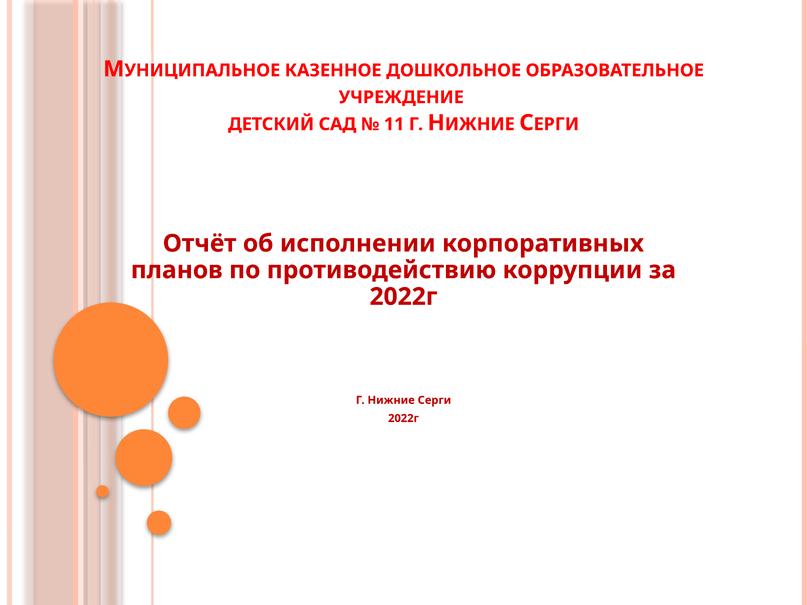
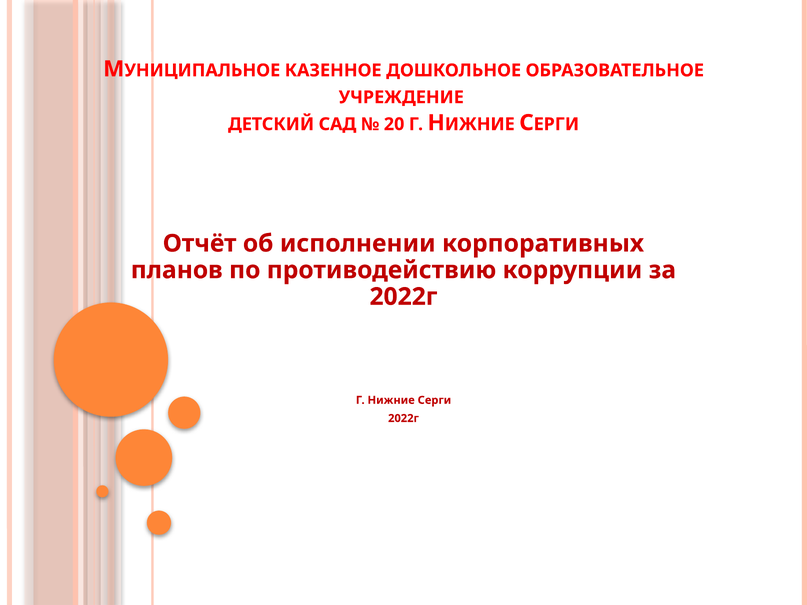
11: 11 -> 20
